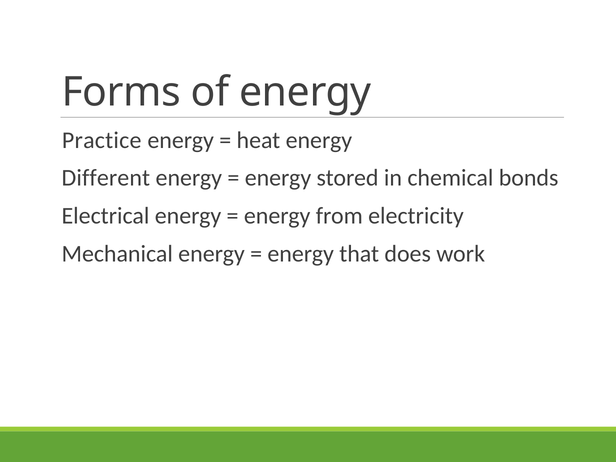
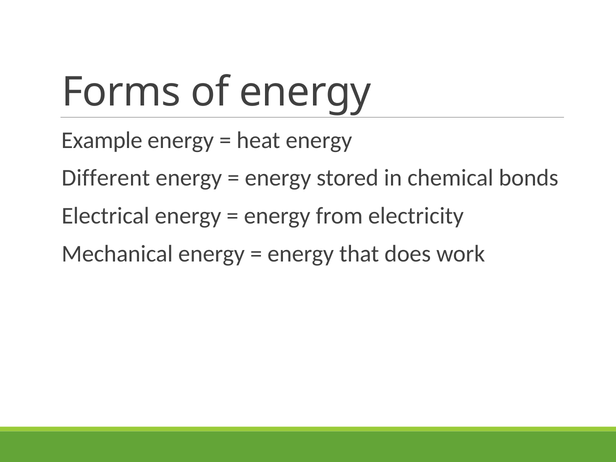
Practice: Practice -> Example
